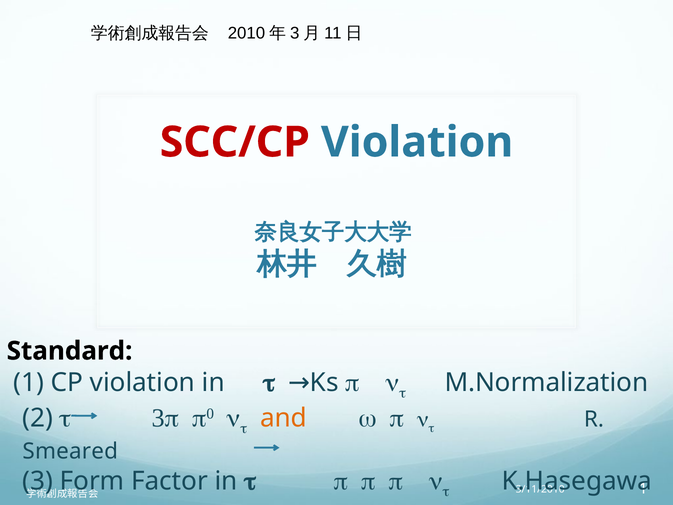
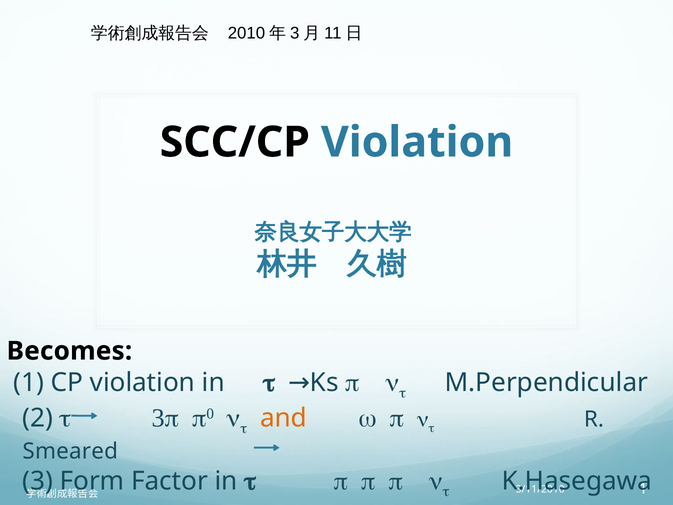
SCC/CP colour: red -> black
Standard: Standard -> Becomes
M.Normalization: M.Normalization -> M.Perpendicular
